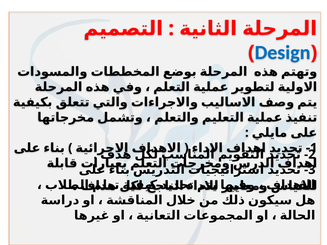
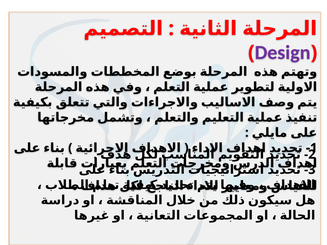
Design colour: blue -> purple
